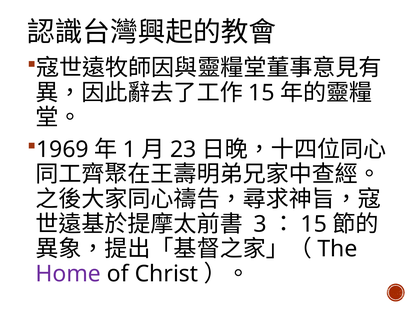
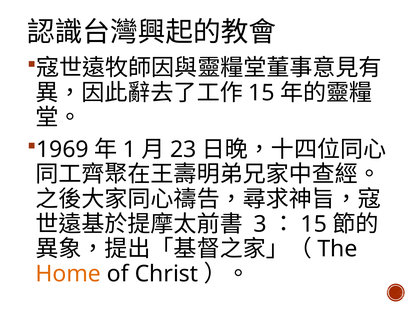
Home colour: purple -> orange
